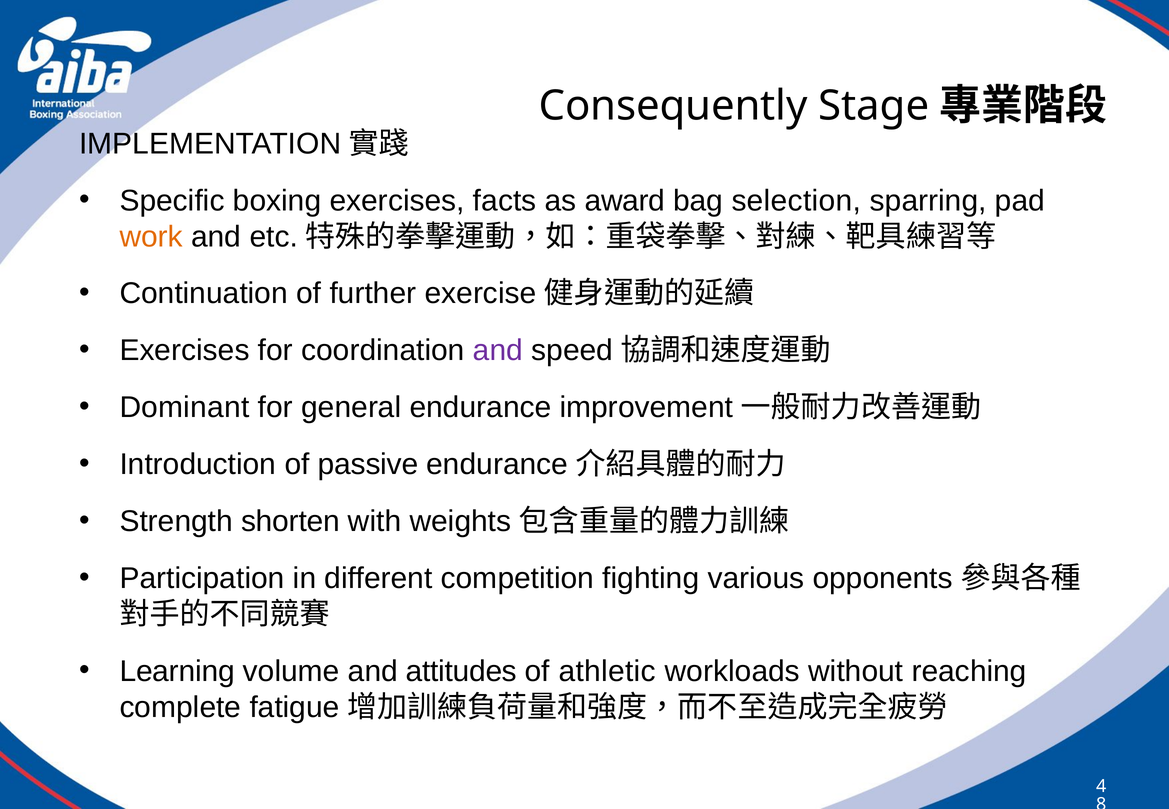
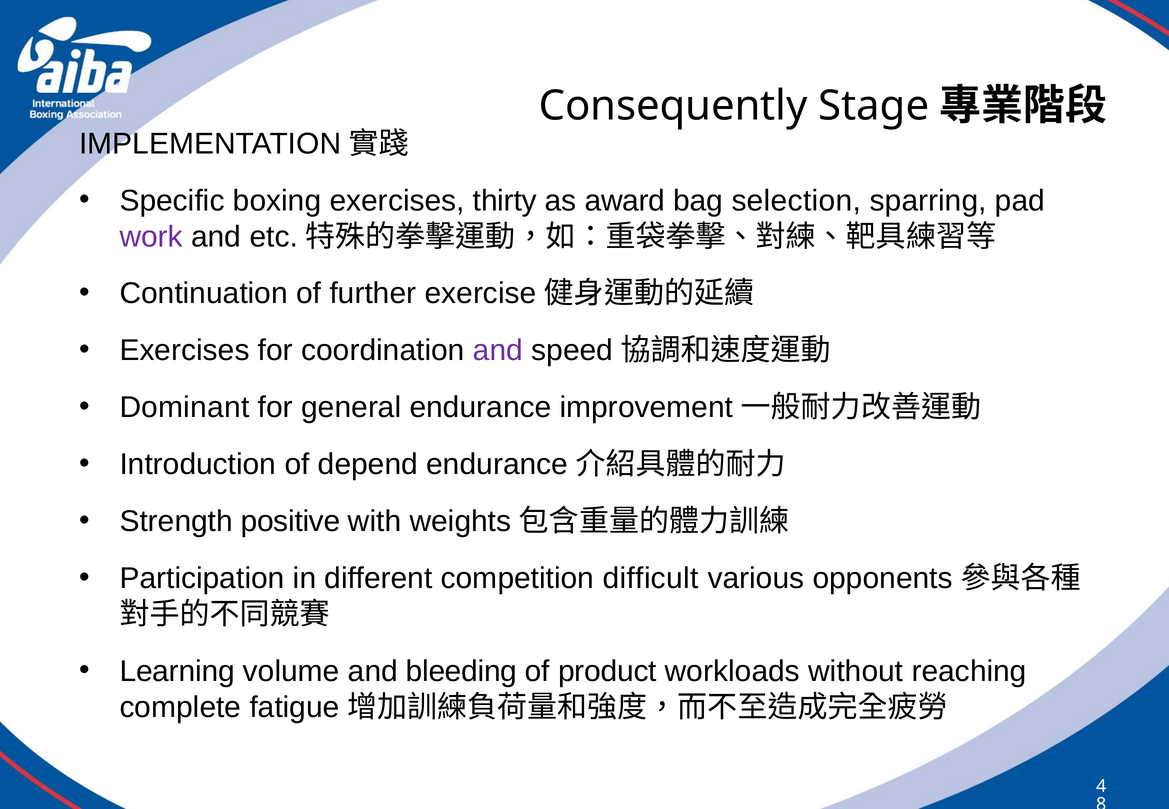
facts: facts -> thirty
work colour: orange -> purple
passive: passive -> depend
shorten: shorten -> positive
fighting: fighting -> difficult
attitudes: attitudes -> bleeding
athletic: athletic -> product
